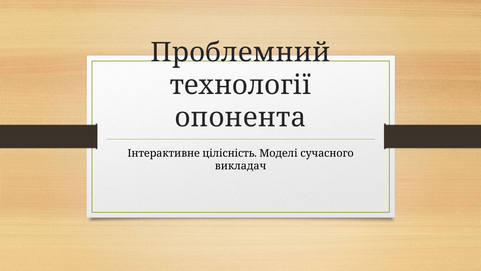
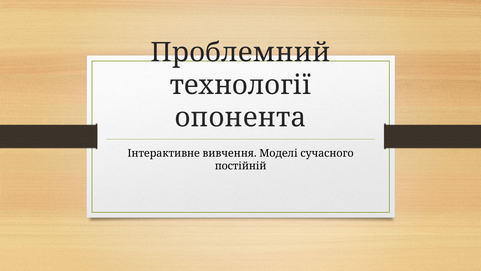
цілісність: цілісність -> вивчення
викладач: викладач -> постійній
